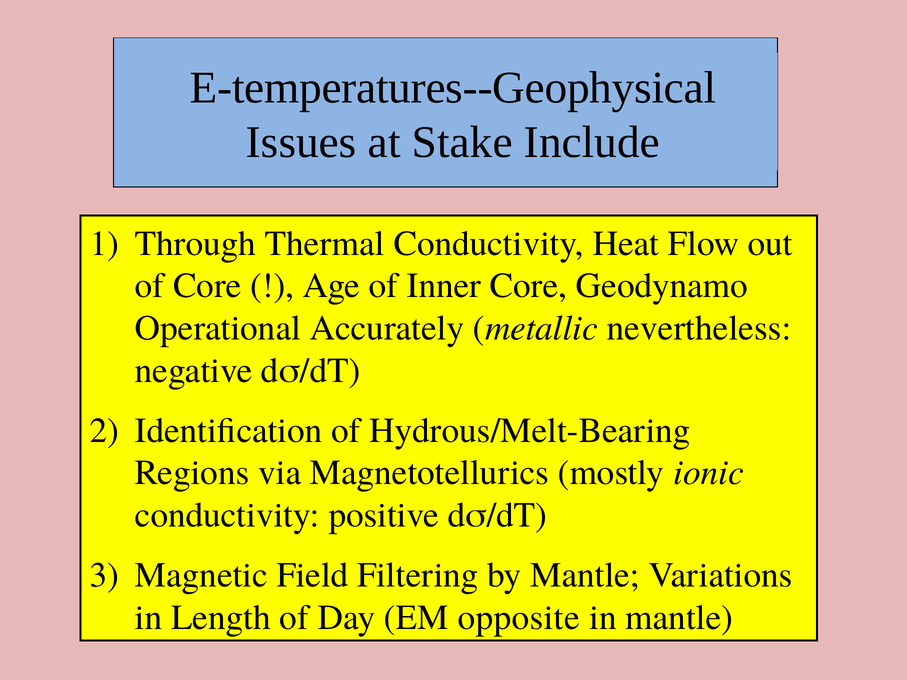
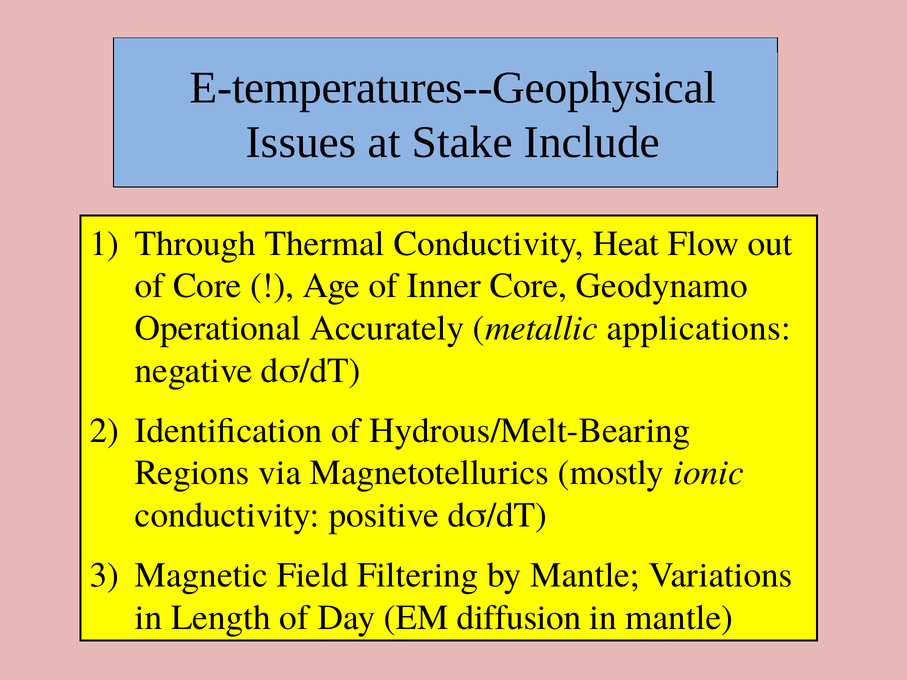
nevertheless: nevertheless -> applications
opposite: opposite -> diffusion
